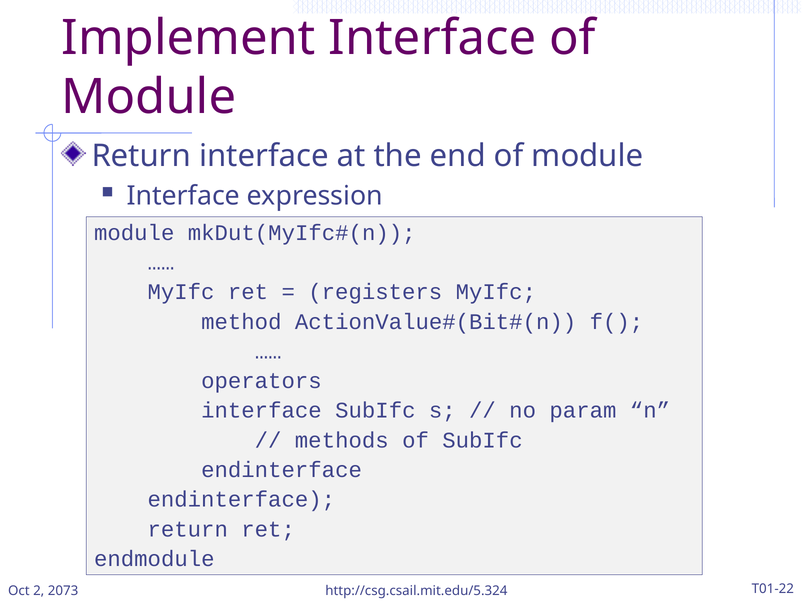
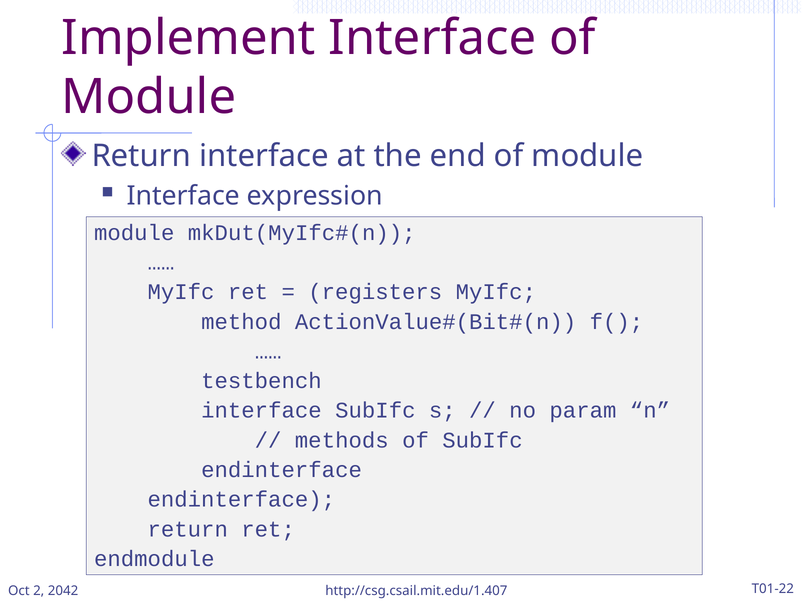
operators: operators -> testbench
2073: 2073 -> 2042
http://csg.csail.mit.edu/5.324: http://csg.csail.mit.edu/5.324 -> http://csg.csail.mit.edu/1.407
